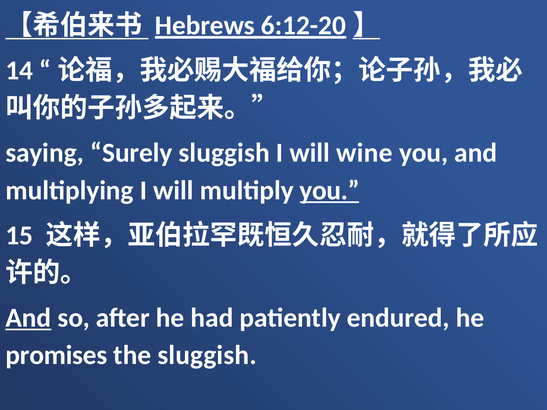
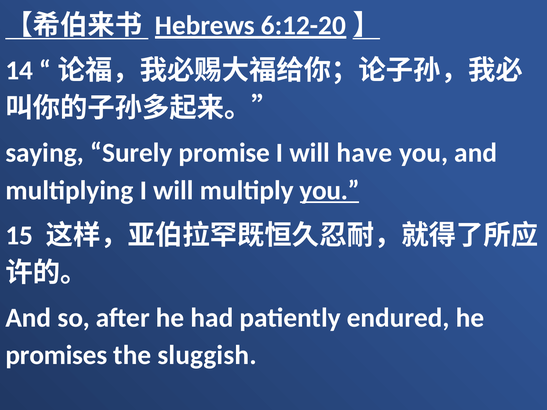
Surely sluggish: sluggish -> promise
wine: wine -> have
And at (28, 318) underline: present -> none
